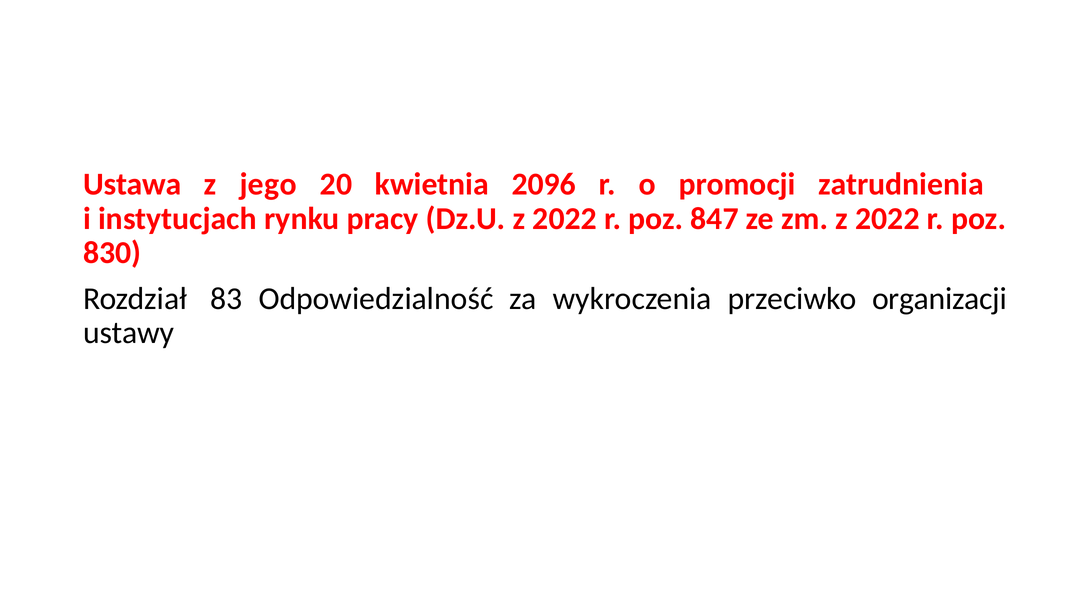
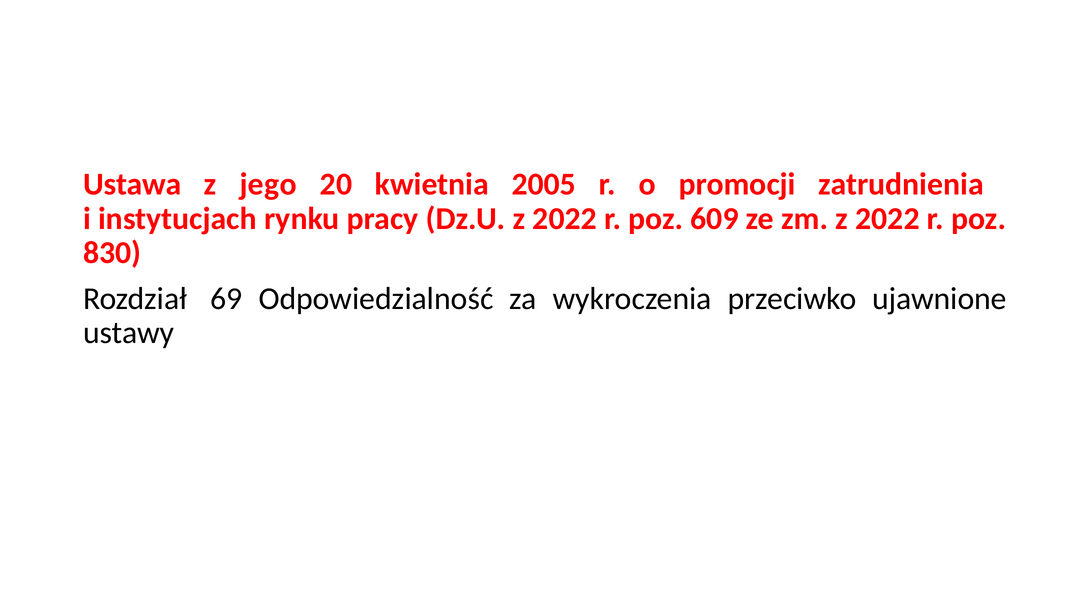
2096: 2096 -> 2005
847: 847 -> 609
83: 83 -> 69
organizacji: organizacji -> ujawnione
